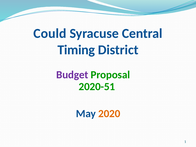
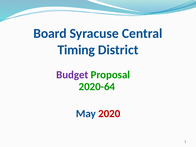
Could: Could -> Board
2020-51: 2020-51 -> 2020-64
2020 colour: orange -> red
